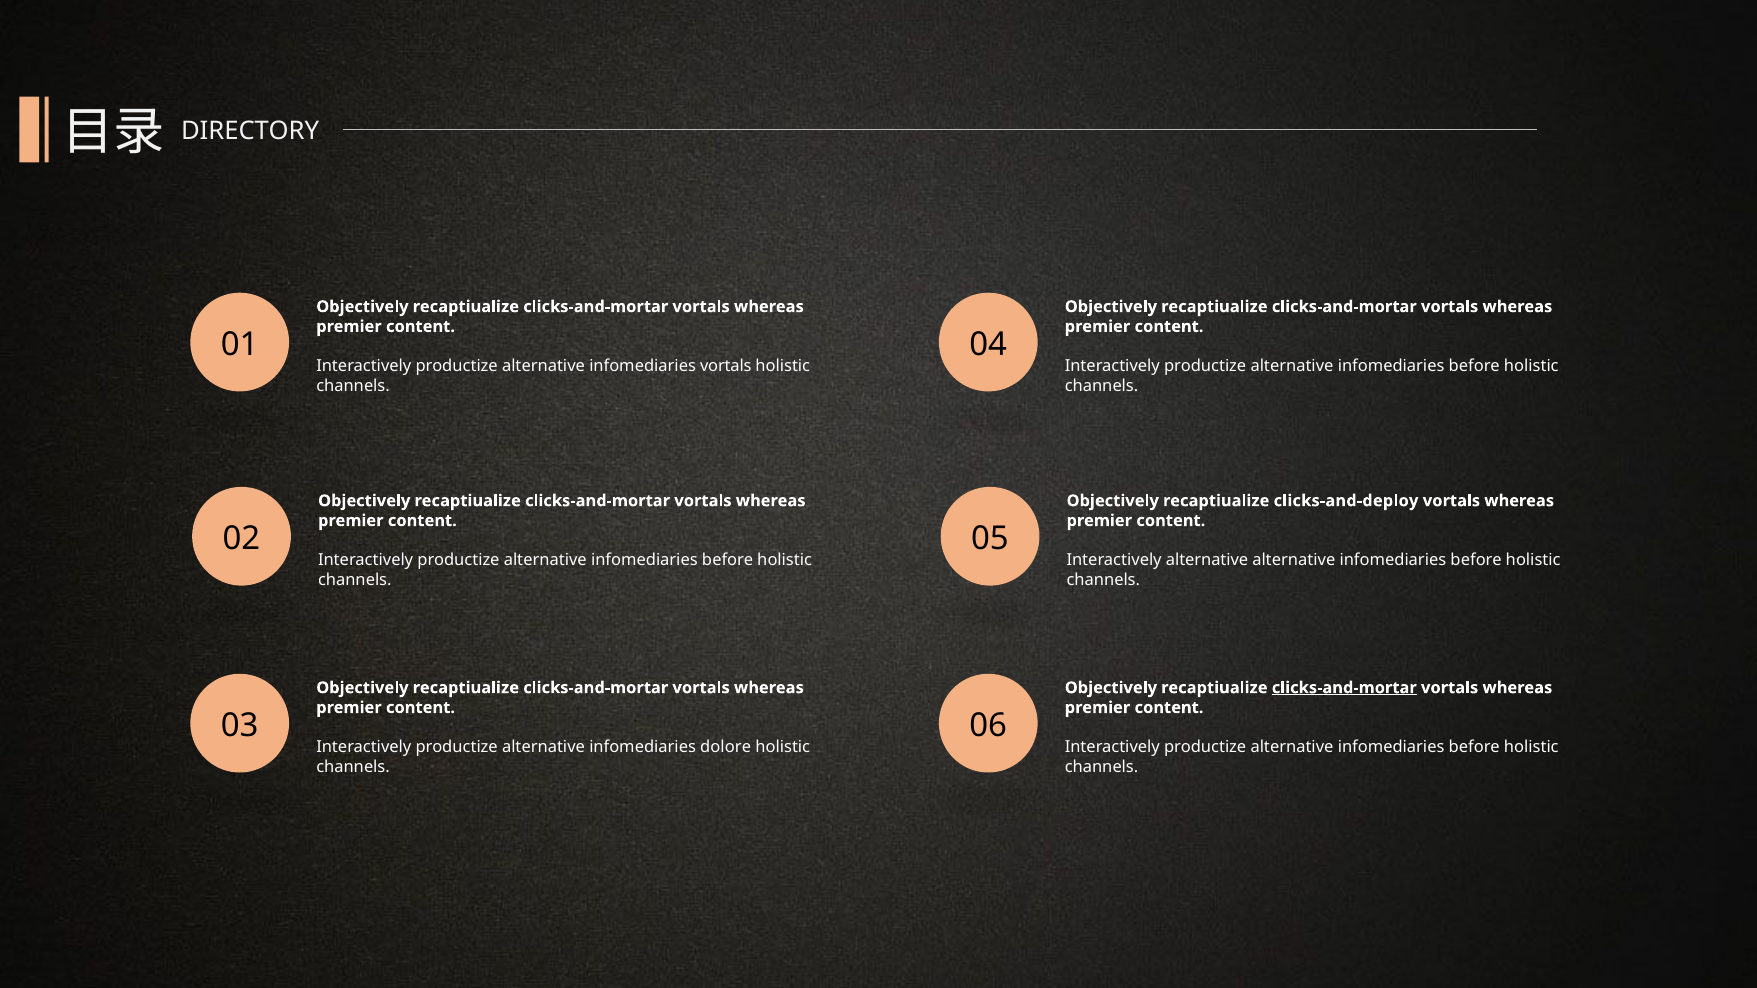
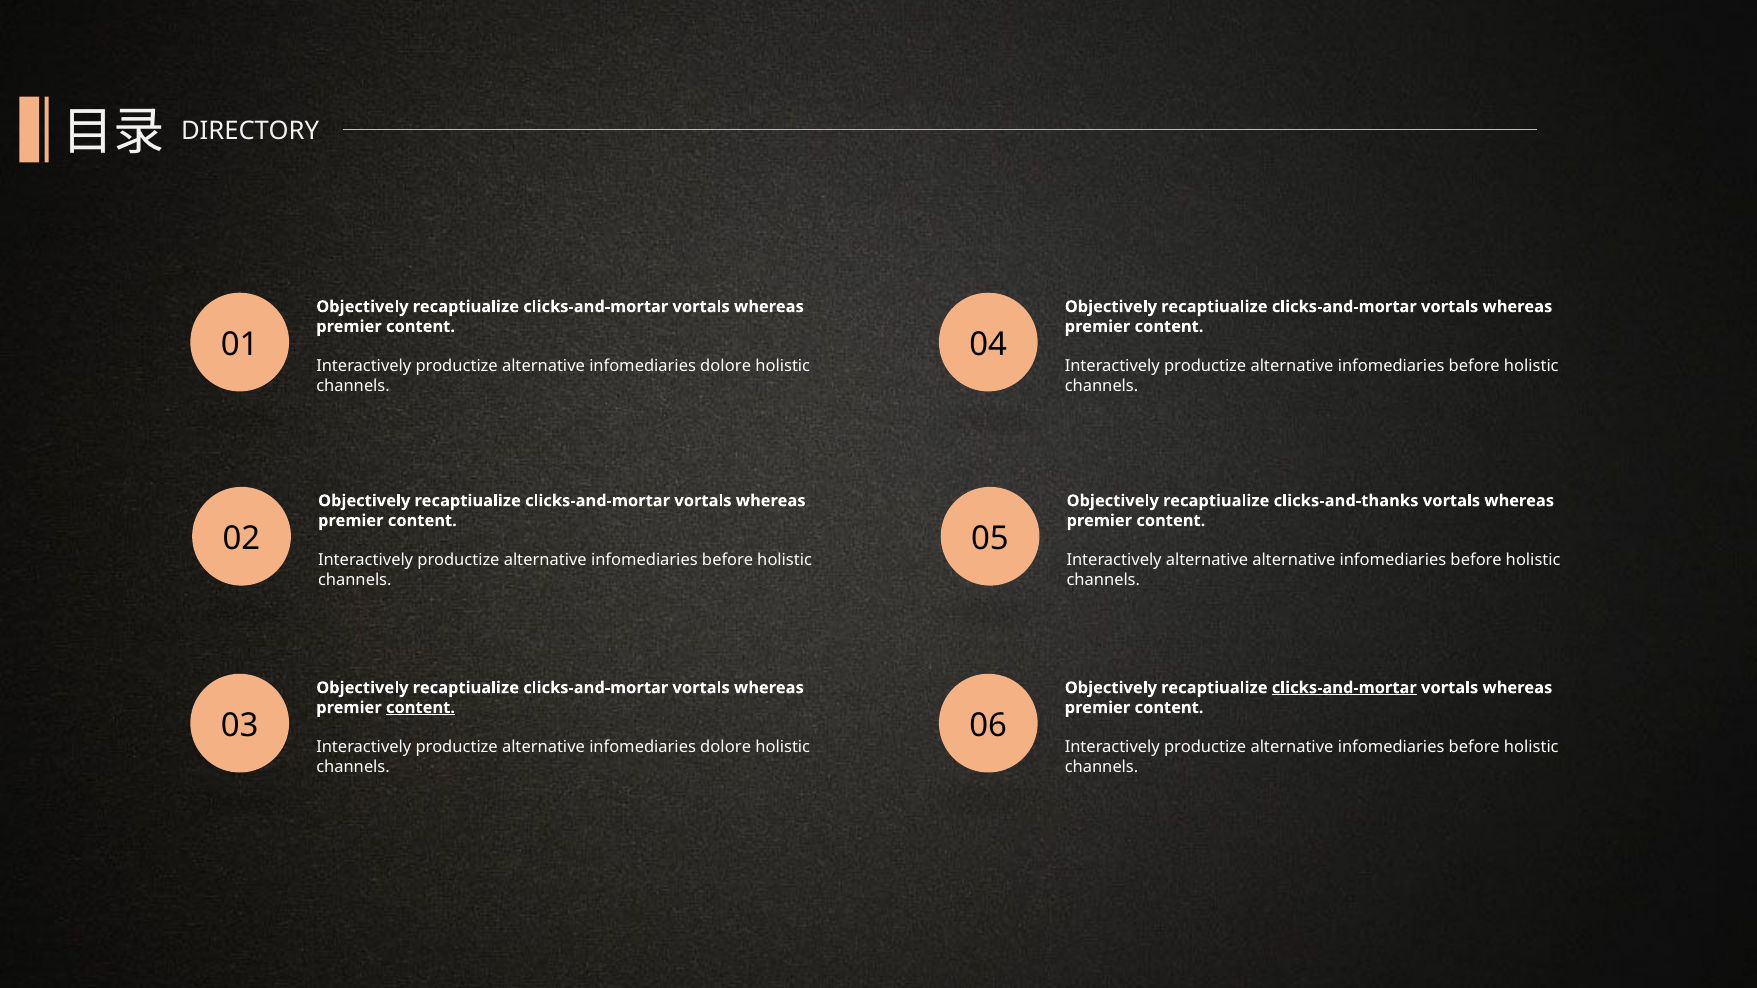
vortals at (726, 366): vortals -> dolore
clicks-and-deploy: clicks-and-deploy -> clicks-and-thanks
content at (420, 708) underline: none -> present
